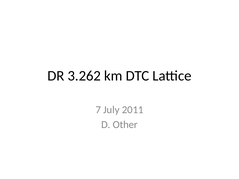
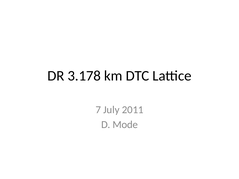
3.262: 3.262 -> 3.178
Other: Other -> Mode
